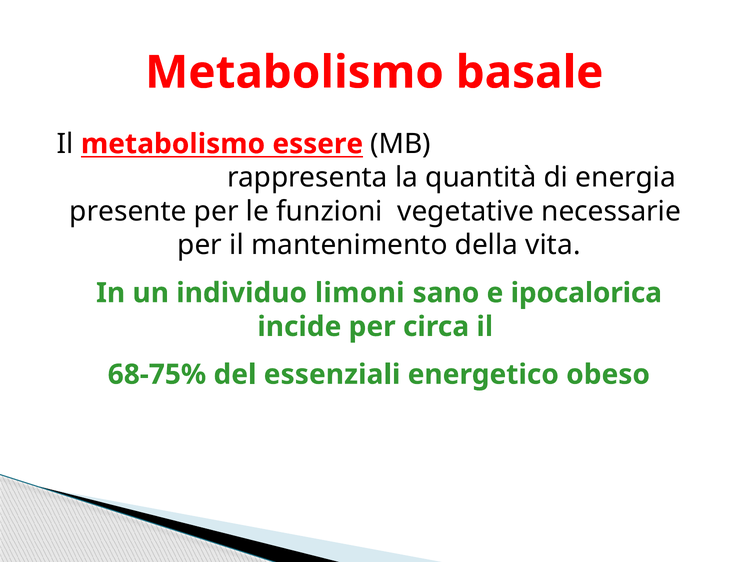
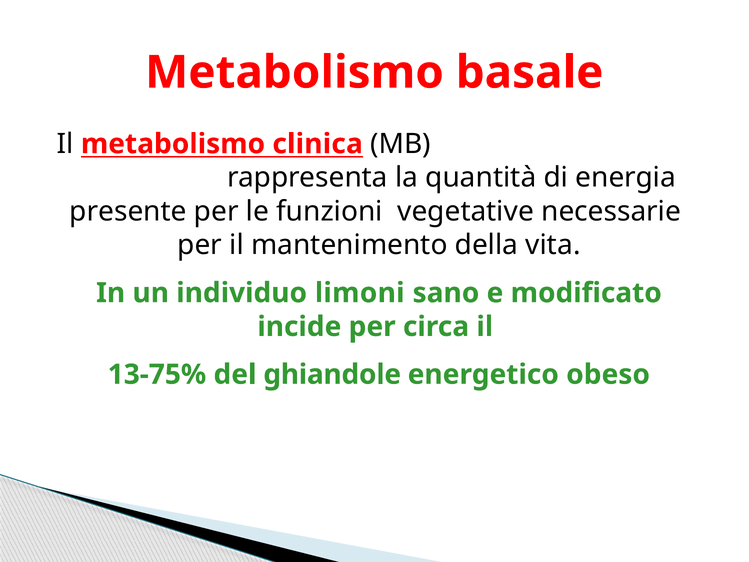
essere: essere -> clinica
ipocalorica: ipocalorica -> modificato
68-75%: 68-75% -> 13-75%
essenziali: essenziali -> ghiandole
